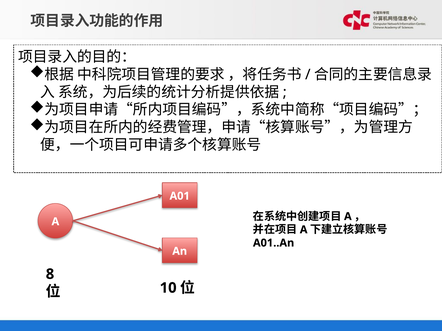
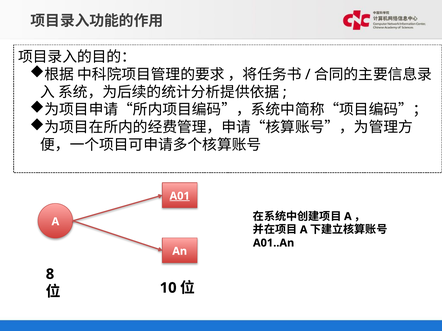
A01 underline: none -> present
